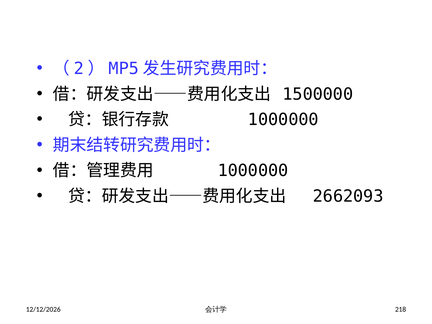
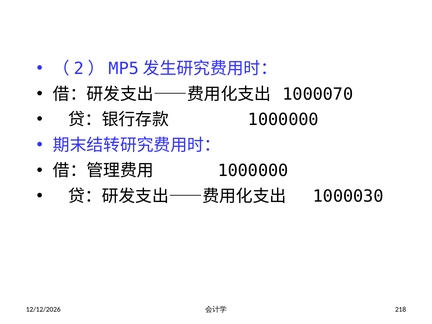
1500000: 1500000 -> 1000070
2662093: 2662093 -> 1000030
